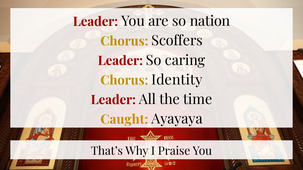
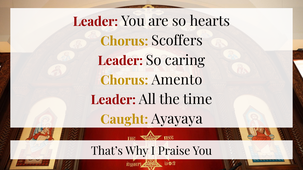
nation: nation -> hearts
Identity: Identity -> Amento
